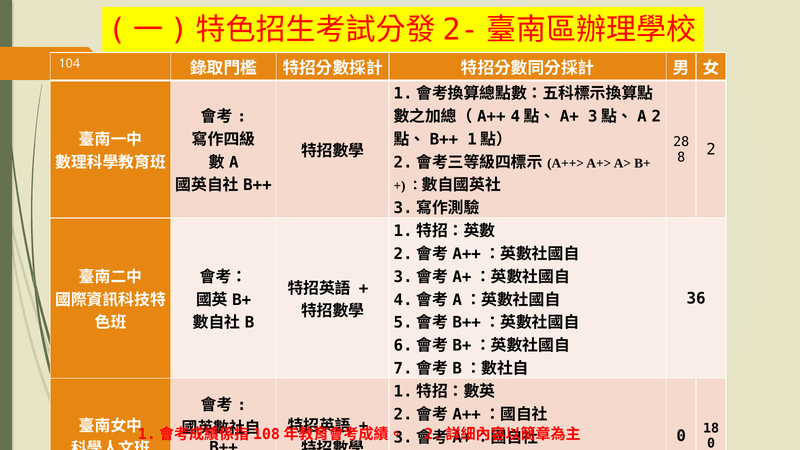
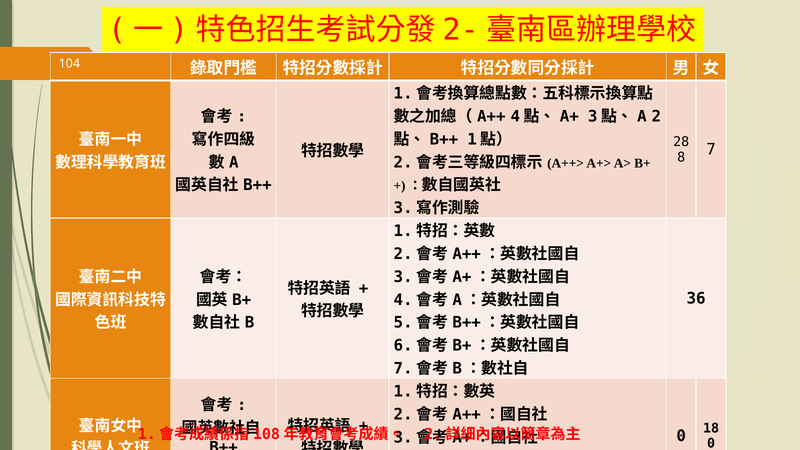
2 at (711, 149): 2 -> 7
